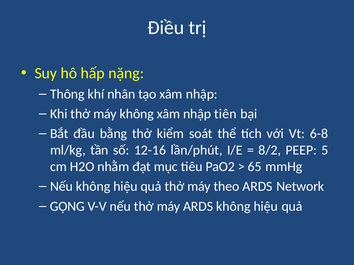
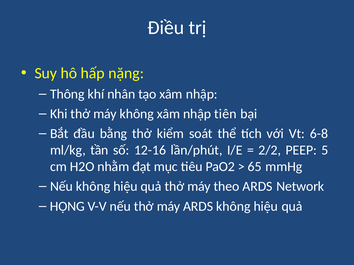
8/2: 8/2 -> 2/2
GỌNG: GỌNG -> HỌNG
